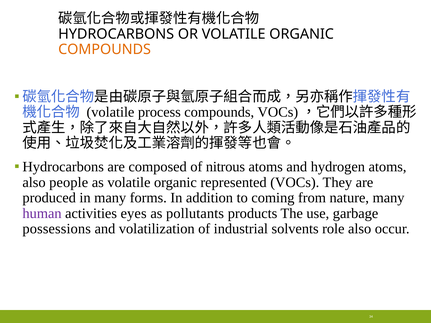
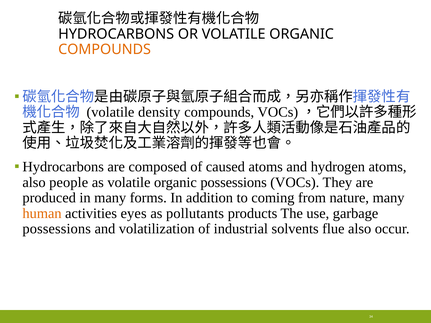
process: process -> density
nitrous: nitrous -> caused
organic represented: represented -> possessions
human colour: purple -> orange
role: role -> flue
